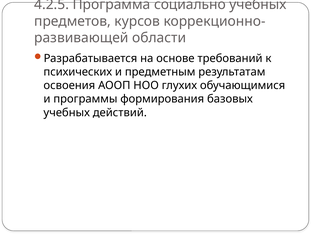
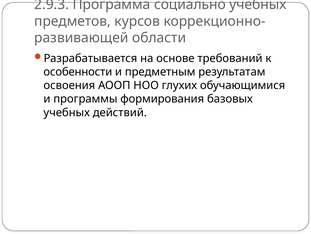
4.2.5: 4.2.5 -> 2.9.3
психических: психических -> особенности
